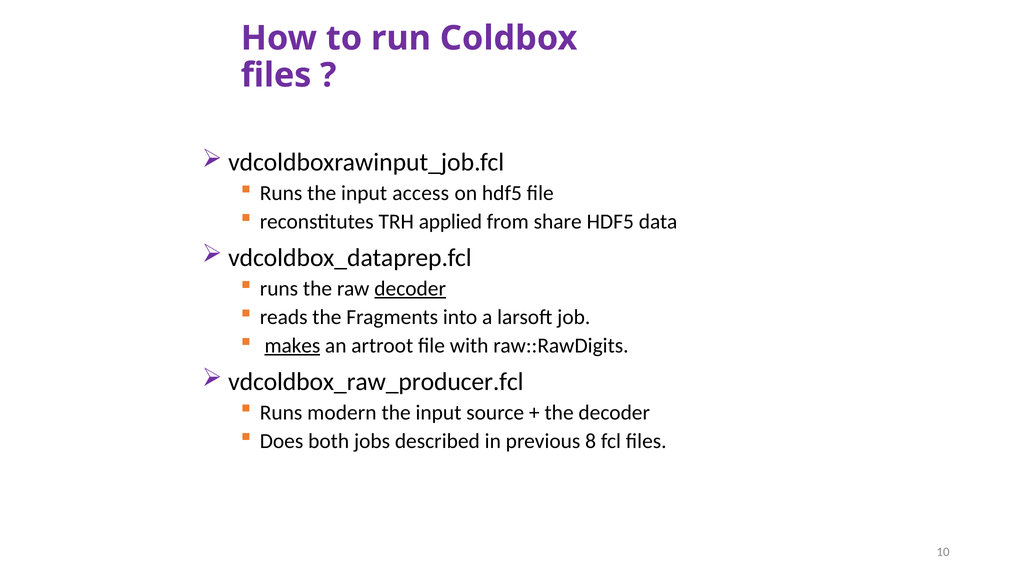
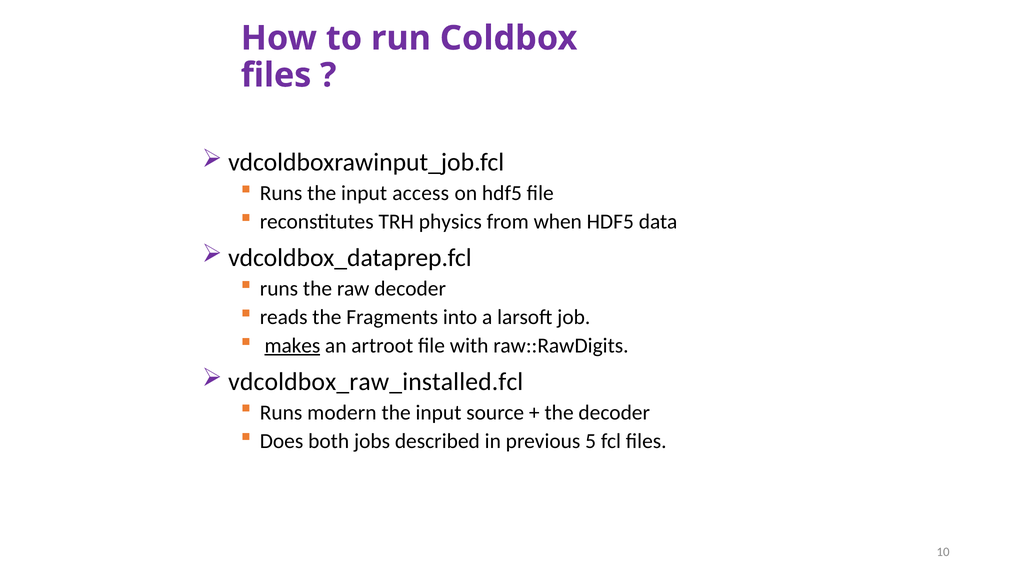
applied: applied -> physics
share: share -> when
decoder at (410, 289) underline: present -> none
vdcoldbox_raw_producer.fcl: vdcoldbox_raw_producer.fcl -> vdcoldbox_raw_installed.fcl
8: 8 -> 5
